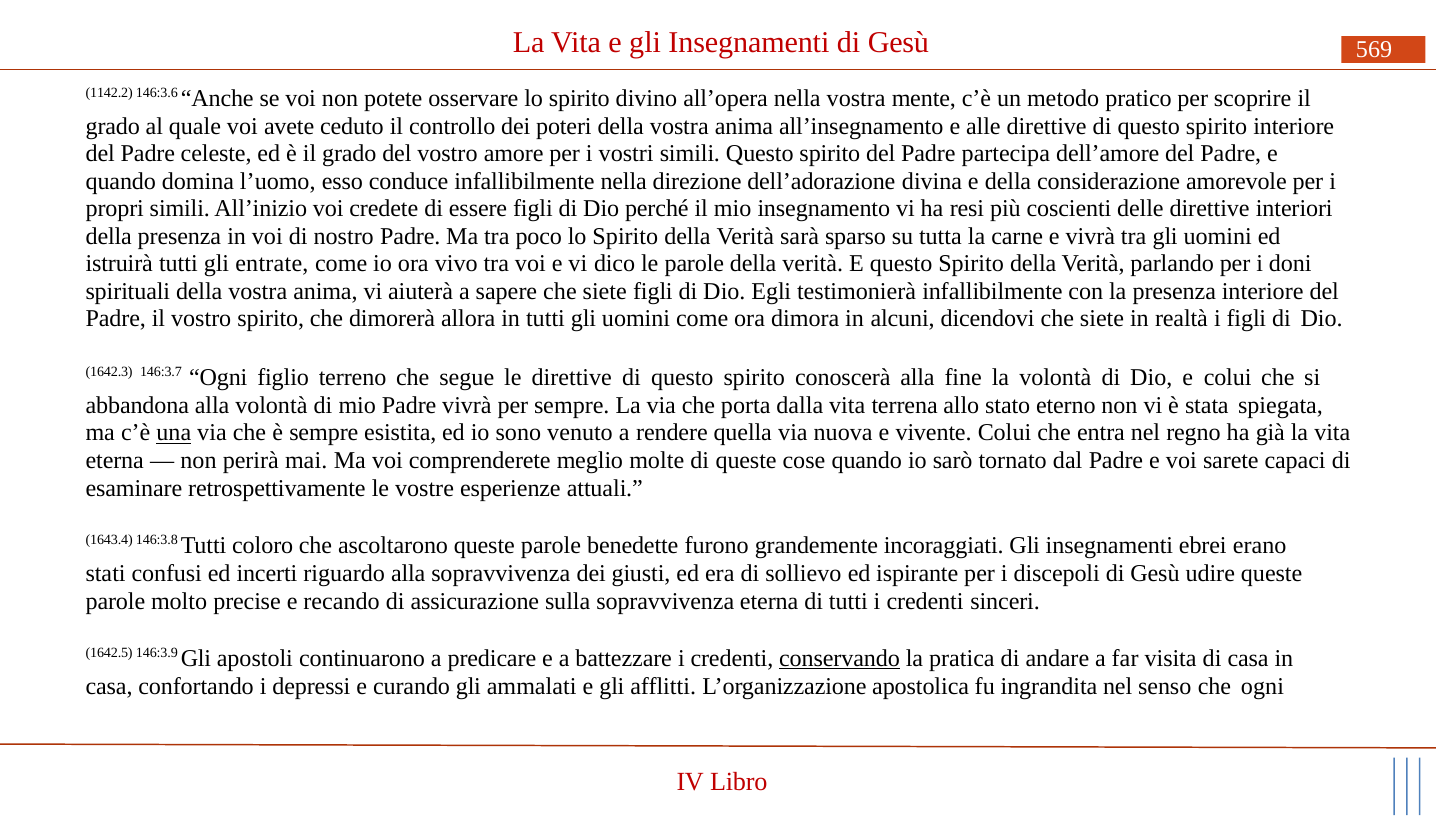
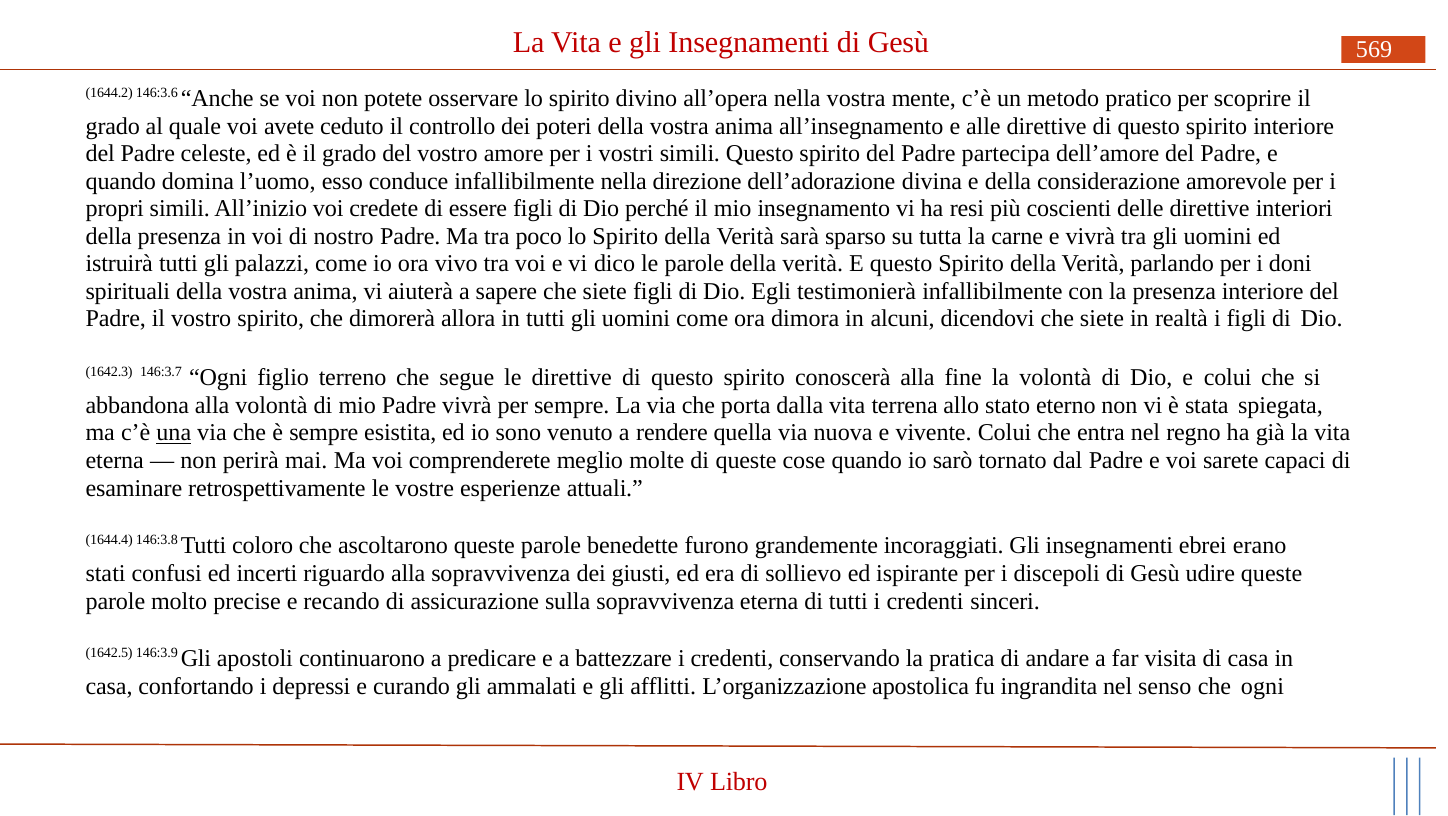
1142.2: 1142.2 -> 1644.2
entrate: entrate -> palazzi
1643.4: 1643.4 -> 1644.4
conservando underline: present -> none
